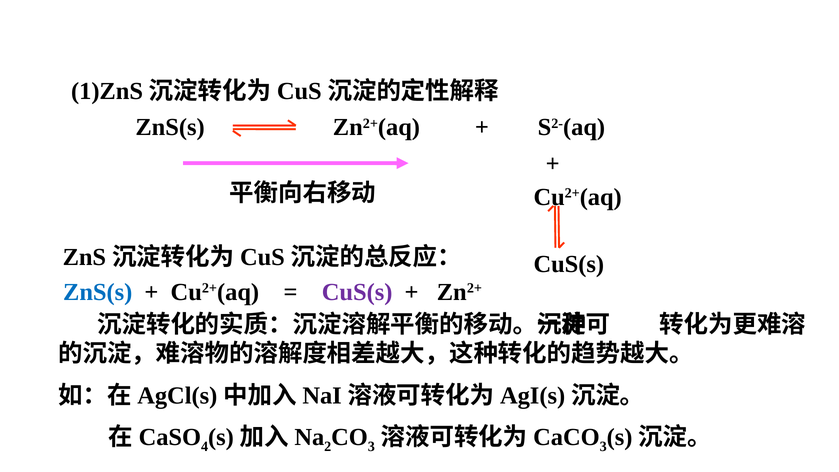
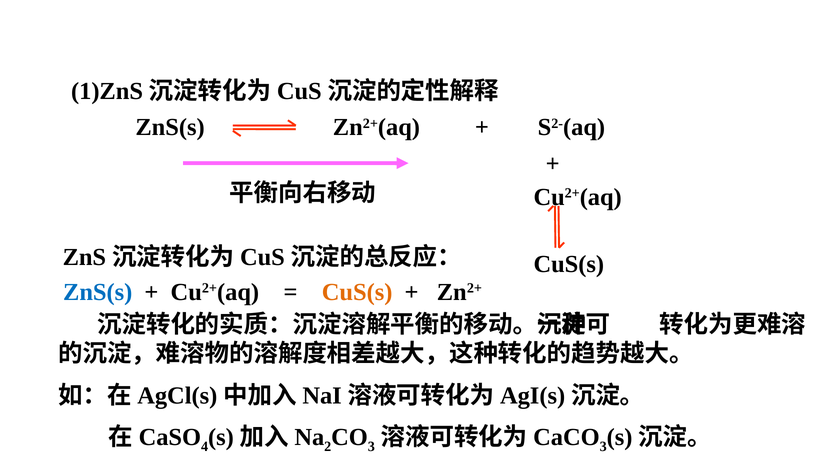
CuS(s at (357, 292) colour: purple -> orange
